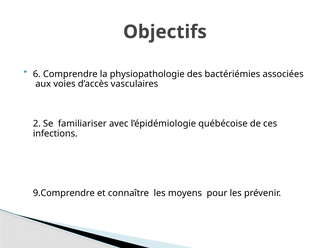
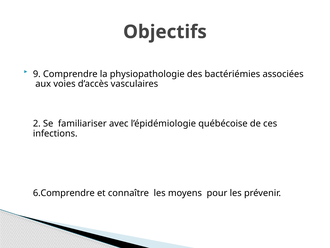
6: 6 -> 9
9.Comprendre: 9.Comprendre -> 6.Comprendre
